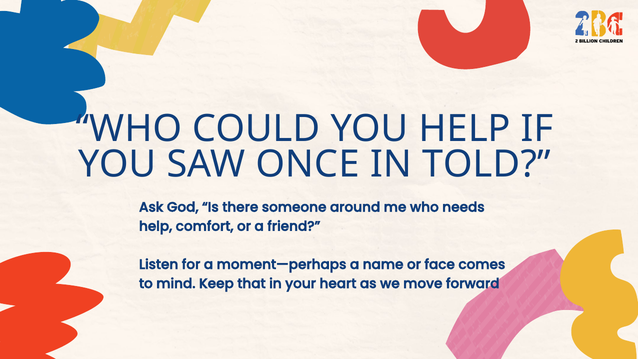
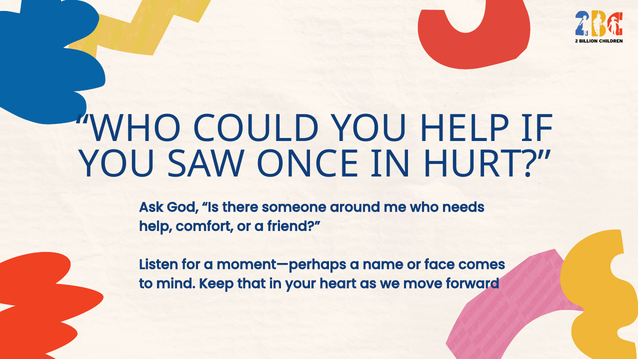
TOLD: TOLD -> HURT
